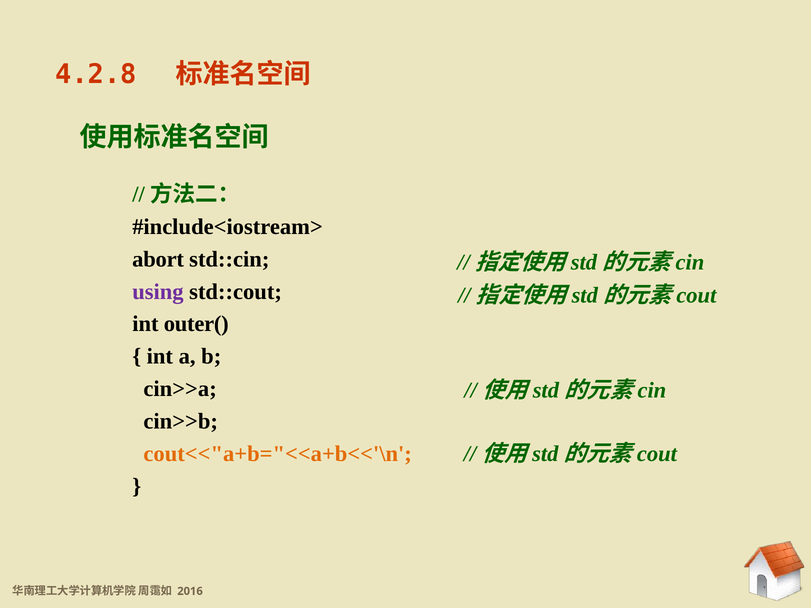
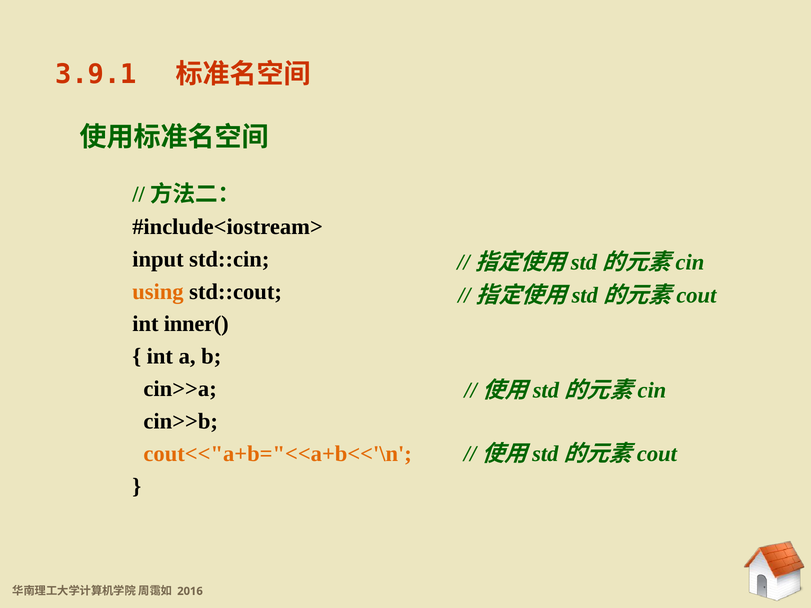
4.2.8: 4.2.8 -> 3.9.1
abort: abort -> input
using colour: purple -> orange
outer(: outer( -> inner(
